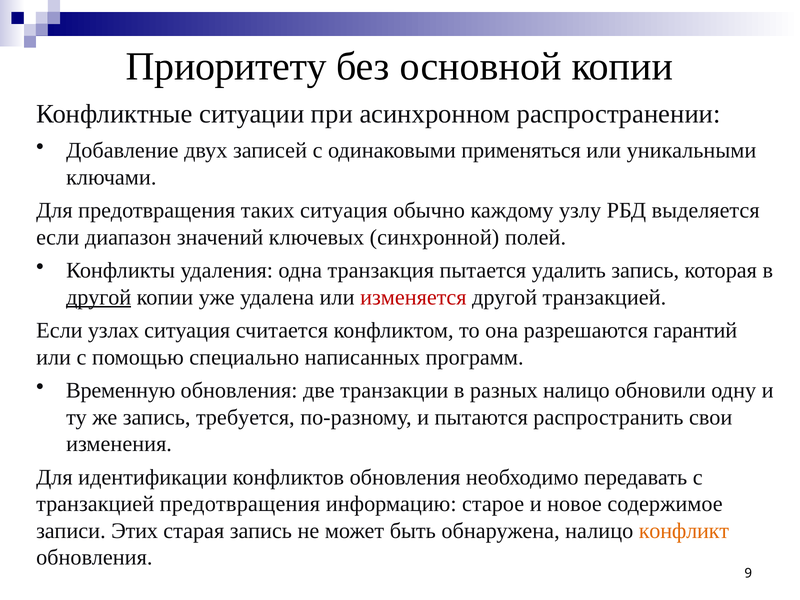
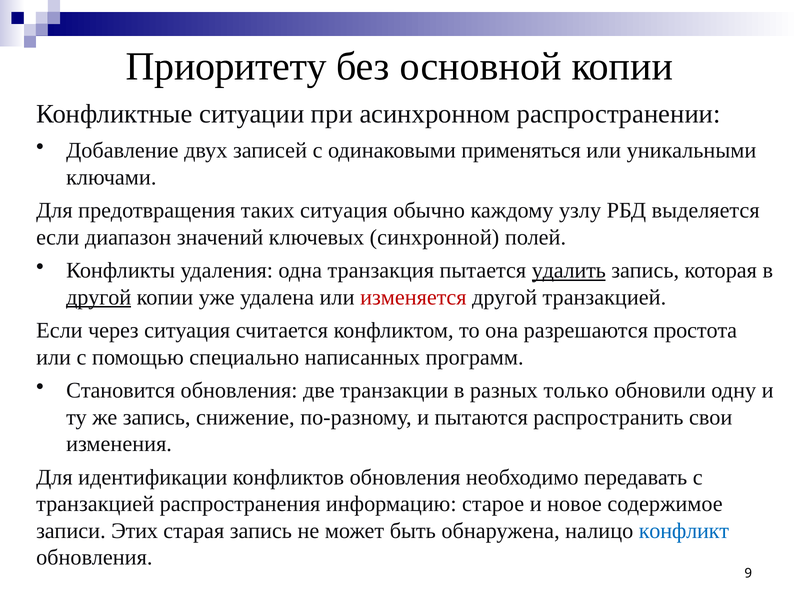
удалить underline: none -> present
узлах: узлах -> через
гарантий: гарантий -> простота
Временную: Временную -> Становится
разных налицо: налицо -> только
требуется: требуется -> снижение
транзакцией предотвращения: предотвращения -> распространения
конфликт colour: orange -> blue
